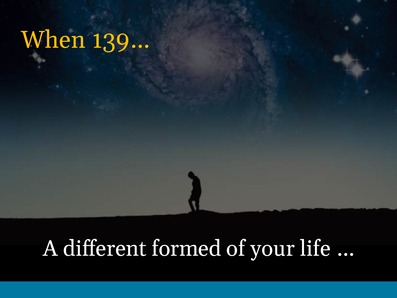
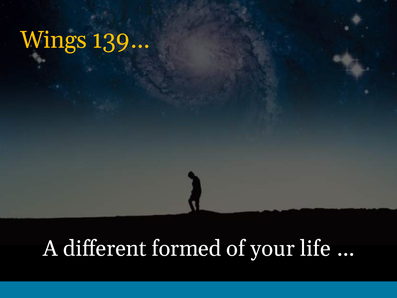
When: When -> Wings
